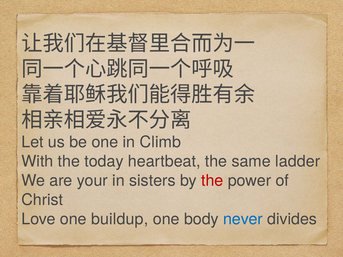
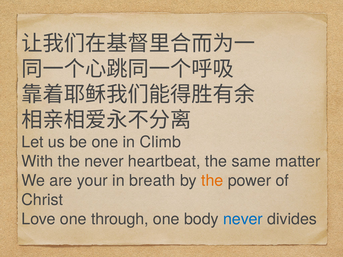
the today: today -> never
ladder: ladder -> matter
sisters: sisters -> breath
the at (212, 181) colour: red -> orange
buildup: buildup -> through
